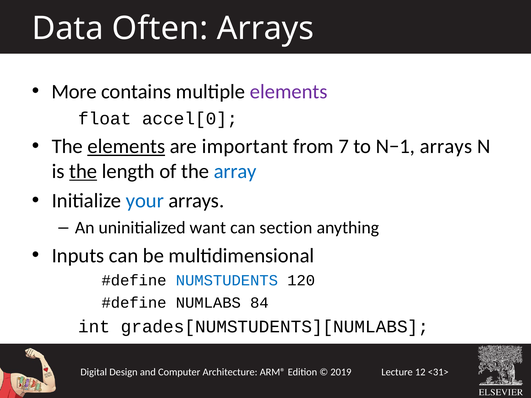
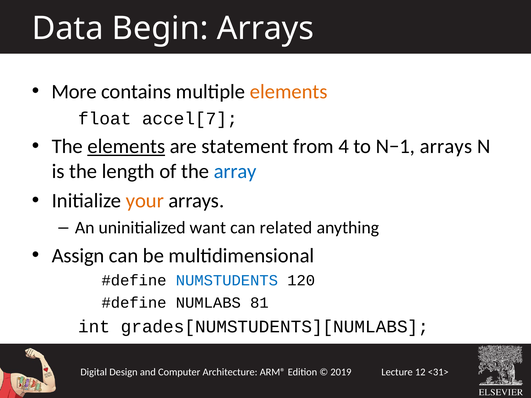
Often: Often -> Begin
elements at (289, 92) colour: purple -> orange
accel[0: accel[0 -> accel[7
important: important -> statement
7: 7 -> 4
the at (83, 171) underline: present -> none
your colour: blue -> orange
section: section -> related
Inputs: Inputs -> Assign
84: 84 -> 81
